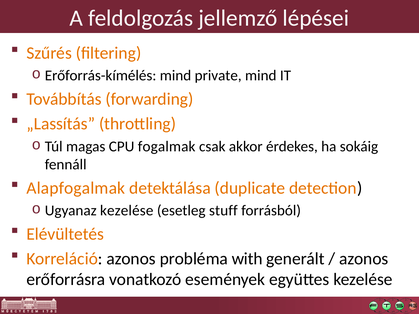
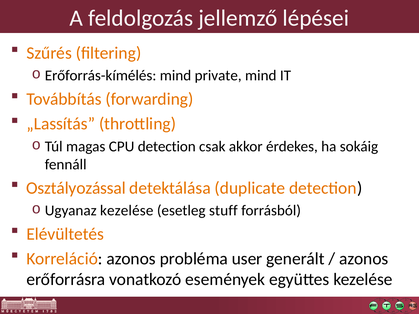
CPU fogalmak: fogalmak -> detection
Alapfogalmak: Alapfogalmak -> Osztályozással
with: with -> user
